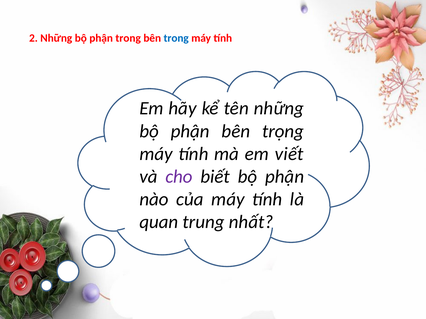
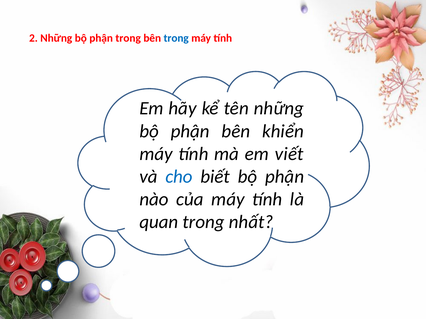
trọng: trọng -> khiển
cho colour: purple -> blue
quan trung: trung -> trong
